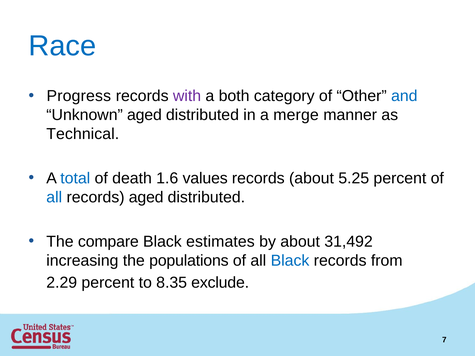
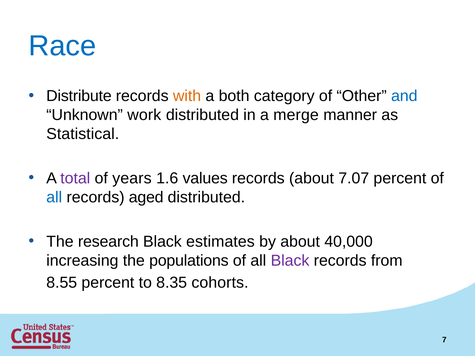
Progress: Progress -> Distribute
with colour: purple -> orange
Unknown aged: aged -> work
Technical: Technical -> Statistical
total colour: blue -> purple
death: death -> years
5.25: 5.25 -> 7.07
compare: compare -> research
31,492: 31,492 -> 40,000
Black at (290, 261) colour: blue -> purple
2.29: 2.29 -> 8.55
exclude: exclude -> cohorts
